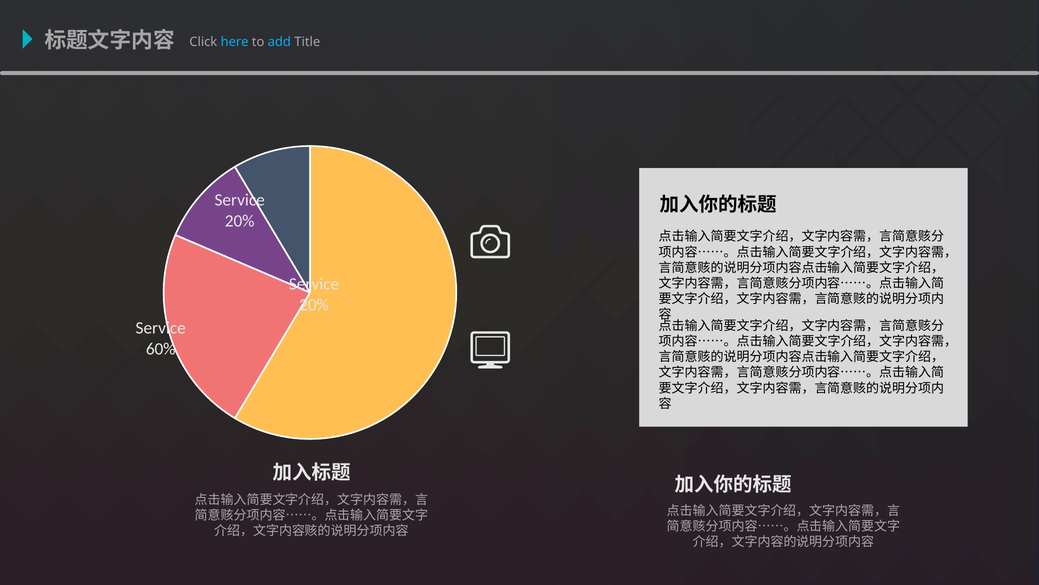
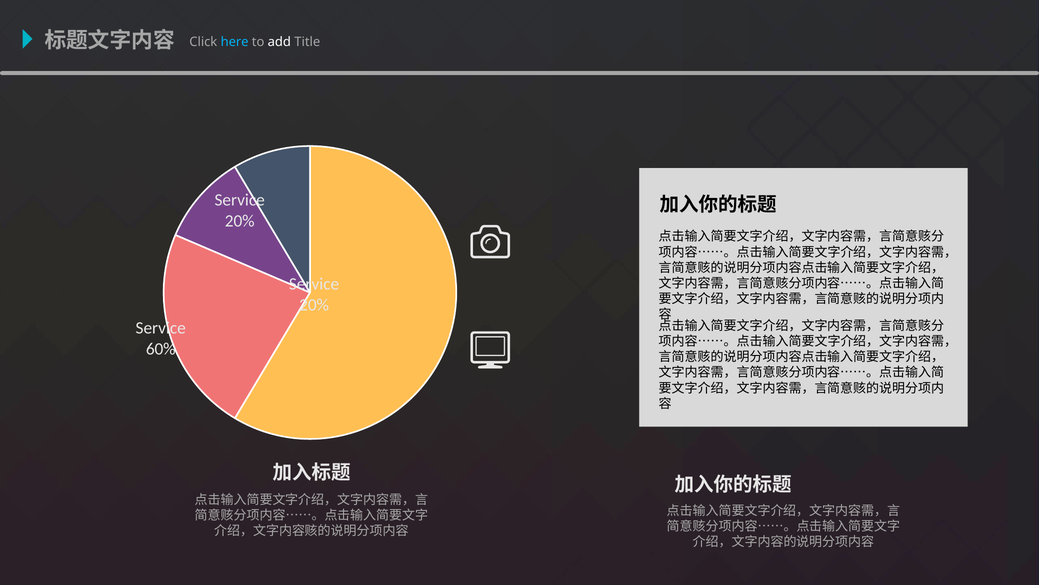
add colour: light blue -> white
